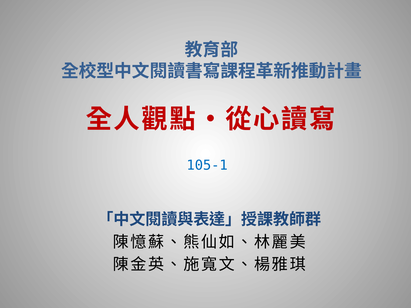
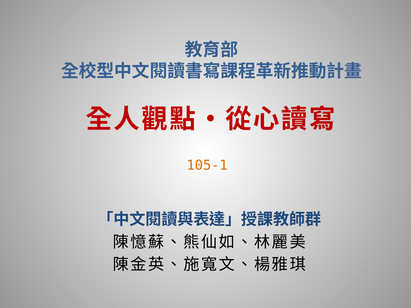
105-1 colour: blue -> orange
